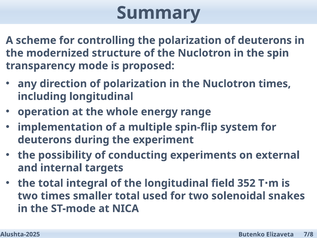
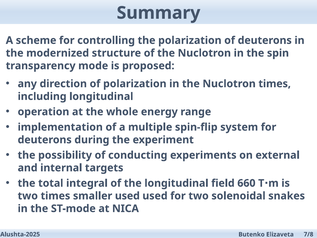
352: 352 -> 660
smaller total: total -> used
